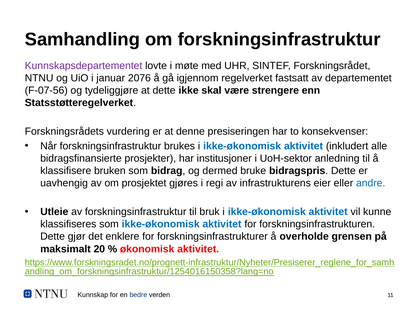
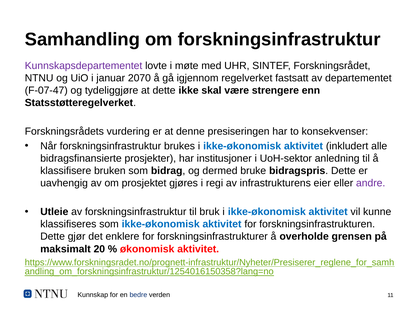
2076: 2076 -> 2070
F-07-56: F-07-56 -> F-07-47
andre colour: blue -> purple
